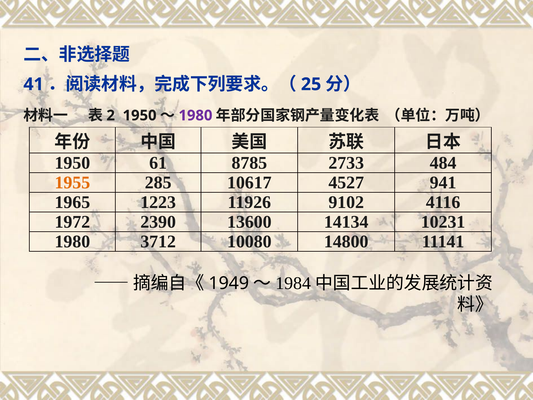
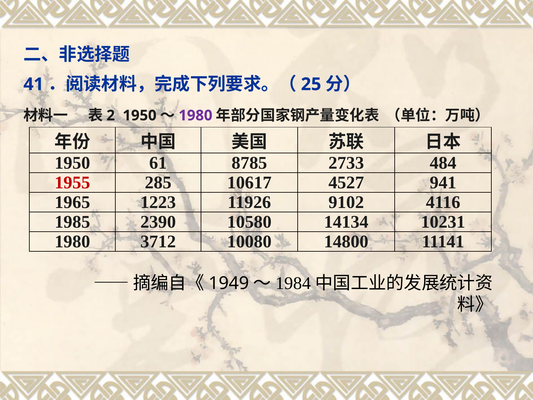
1955 colour: orange -> red
1972: 1972 -> 1985
13600: 13600 -> 10580
